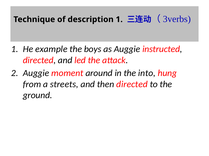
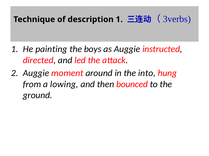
example: example -> painting
streets: streets -> lowing
then directed: directed -> bounced
